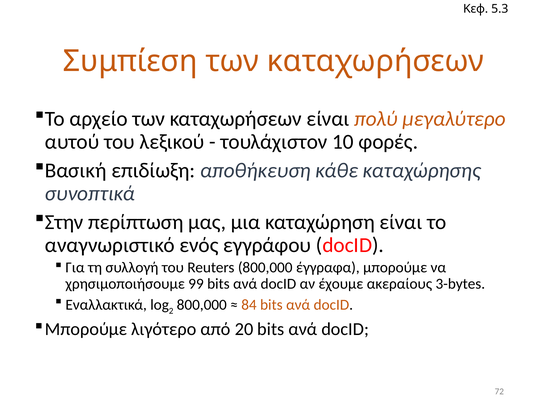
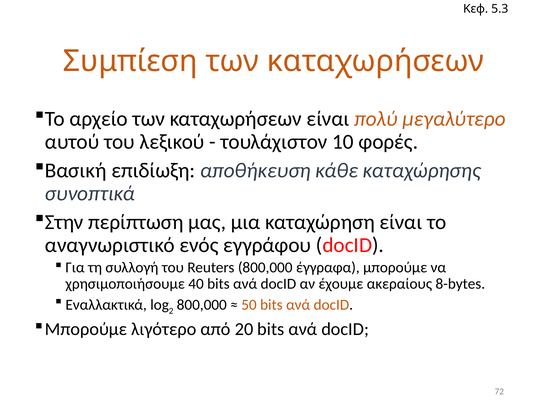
99: 99 -> 40
3-bytes: 3-bytes -> 8-bytes
84: 84 -> 50
